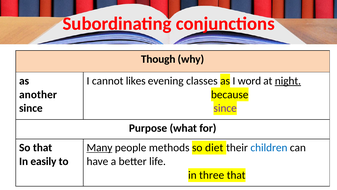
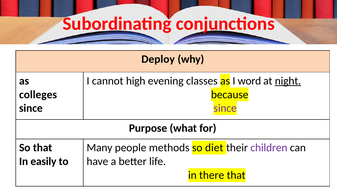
Though: Though -> Deploy
likes: likes -> high
another: another -> colleges
Many underline: present -> none
children colour: blue -> purple
three: three -> there
